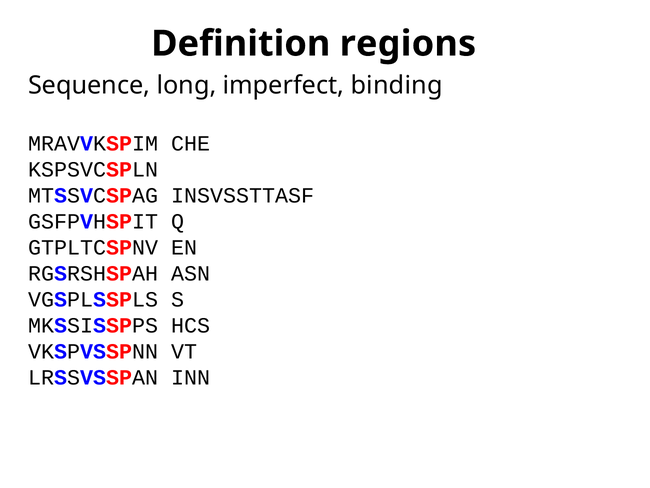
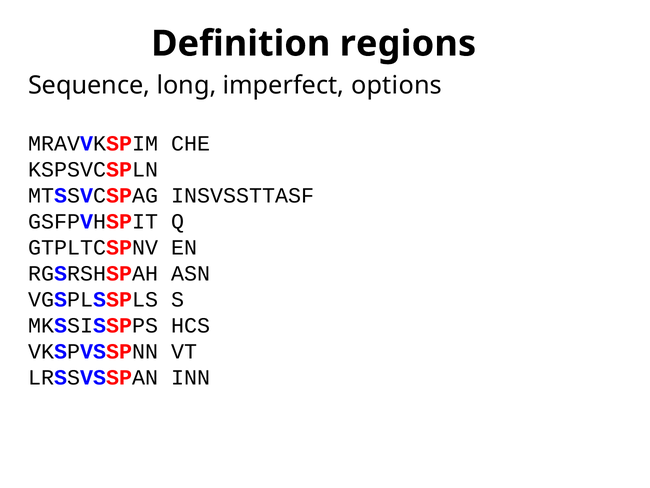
binding: binding -> options
